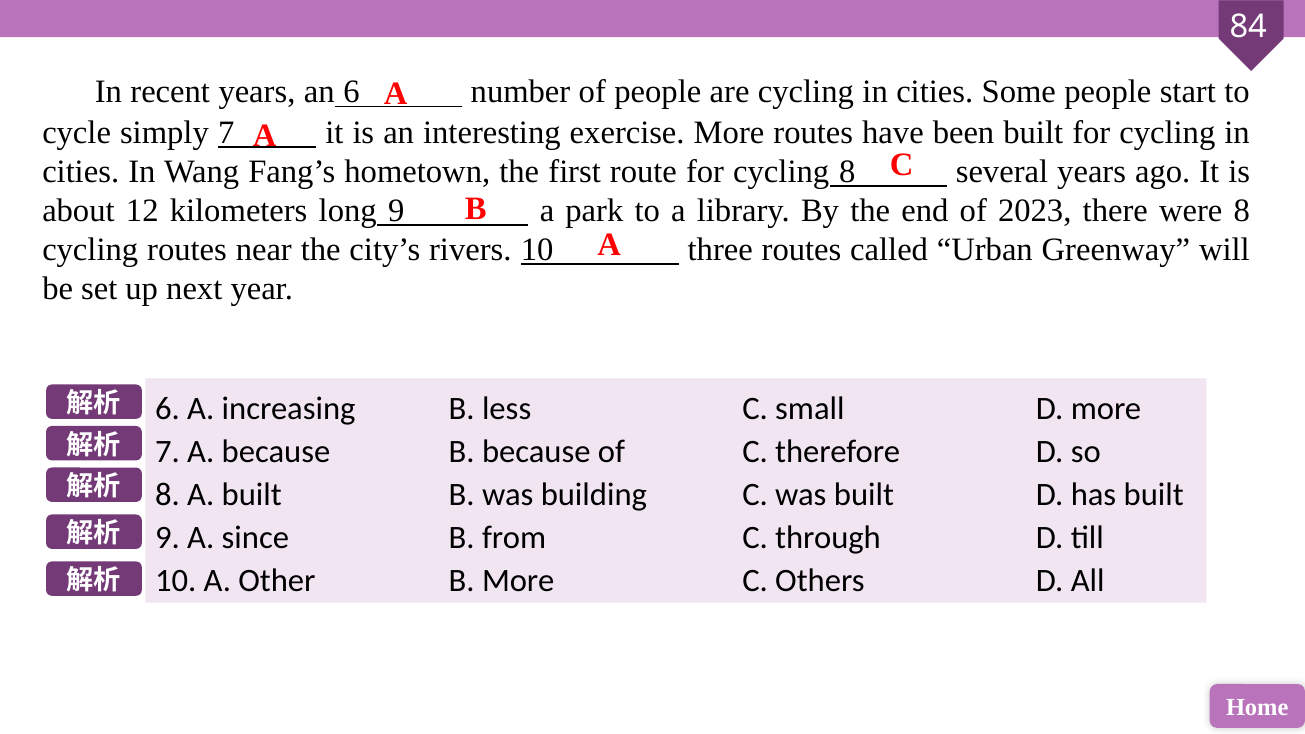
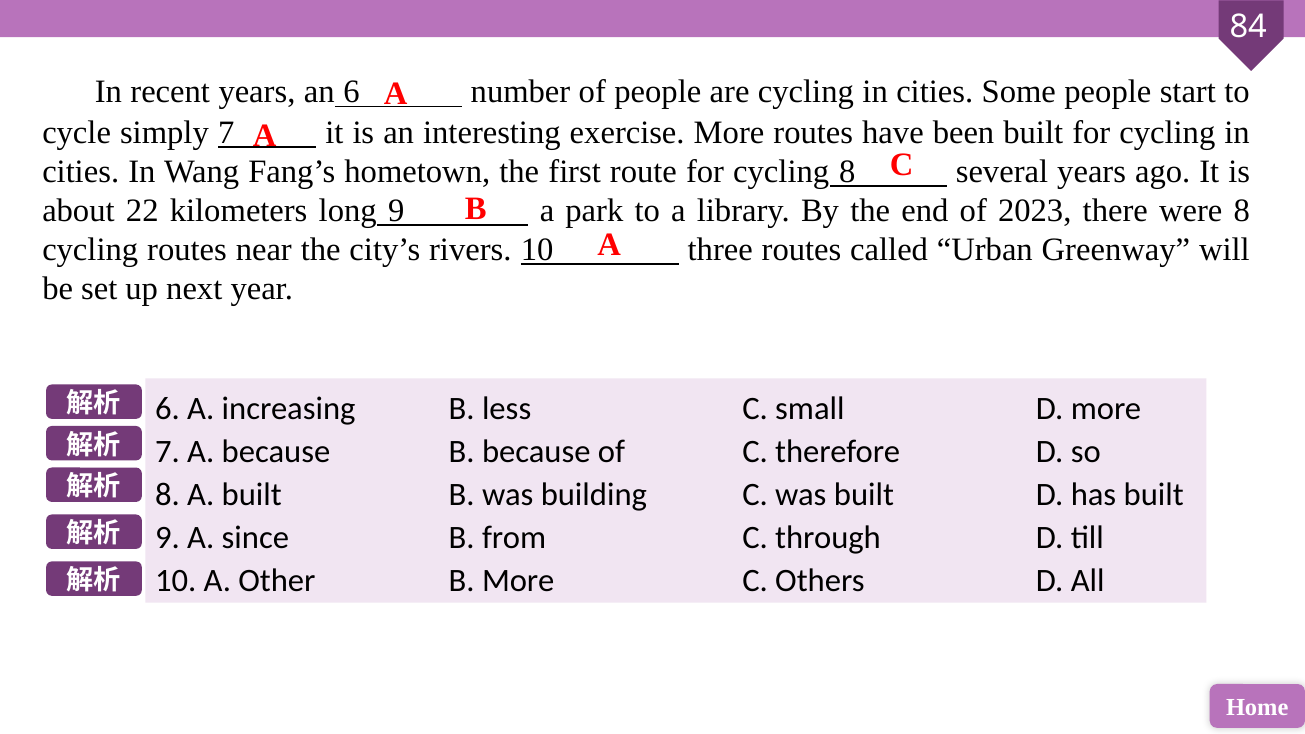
12: 12 -> 22
